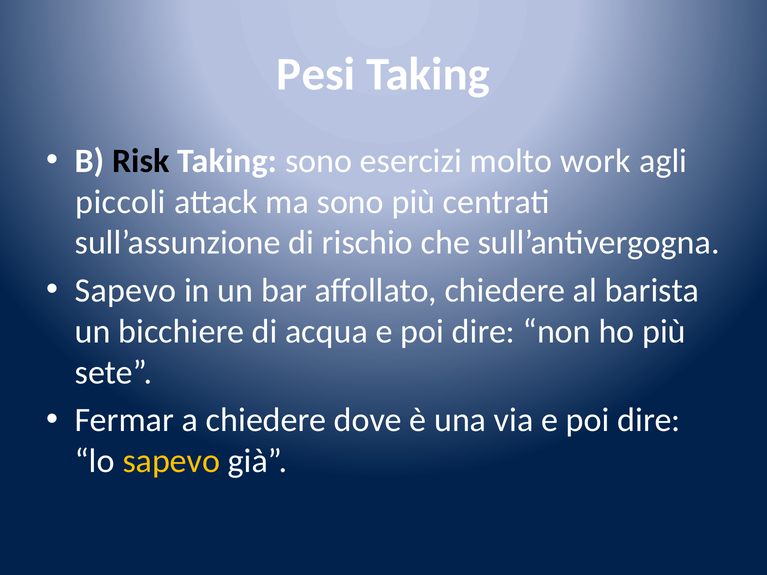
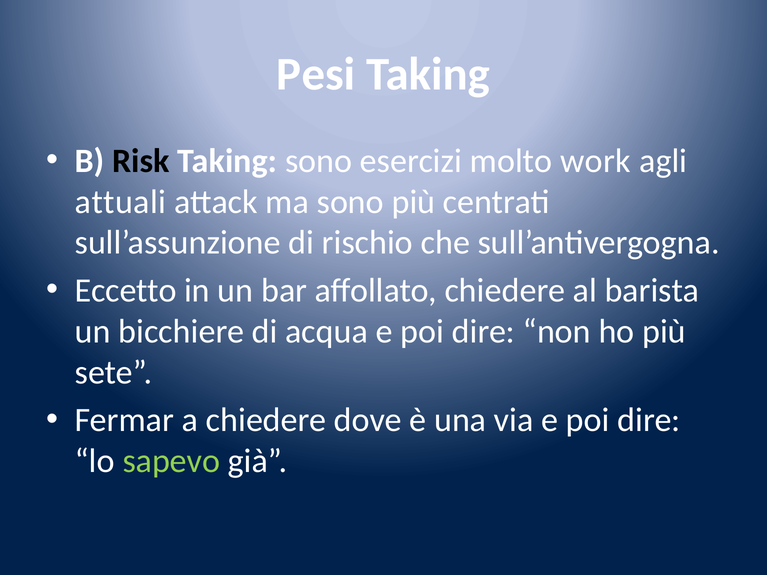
piccoli: piccoli -> attuali
Sapevo at (125, 291): Sapevo -> Eccetto
sapevo at (171, 461) colour: yellow -> light green
